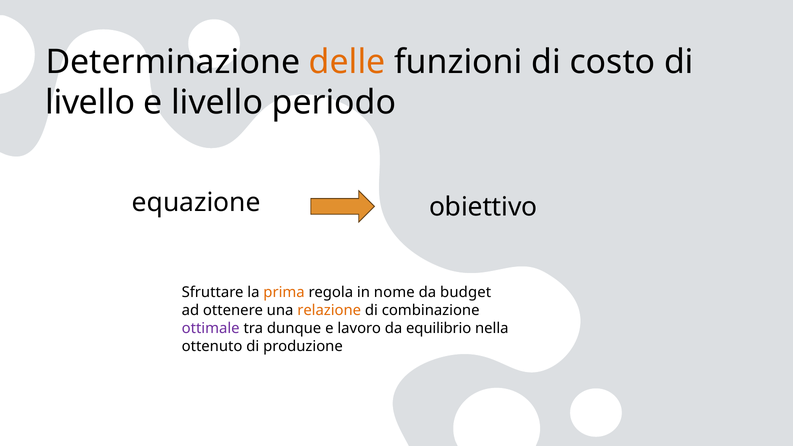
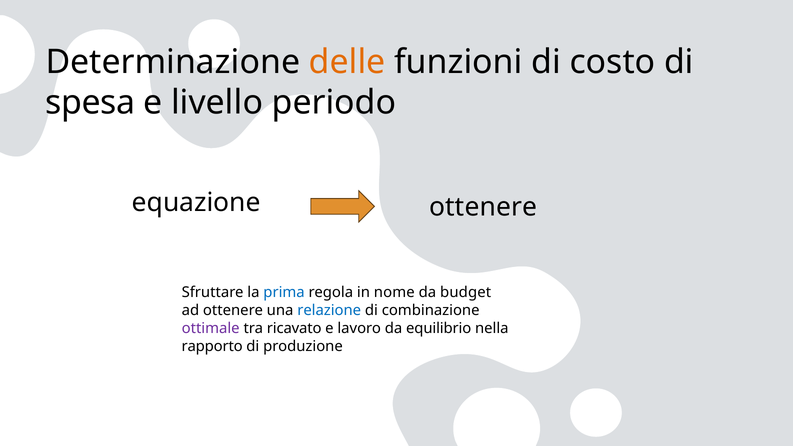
livello at (90, 103): livello -> spesa
equazione obiettivo: obiettivo -> ottenere
prima colour: orange -> blue
relazione colour: orange -> blue
dunque: dunque -> ricavato
ottenuto: ottenuto -> rapporto
